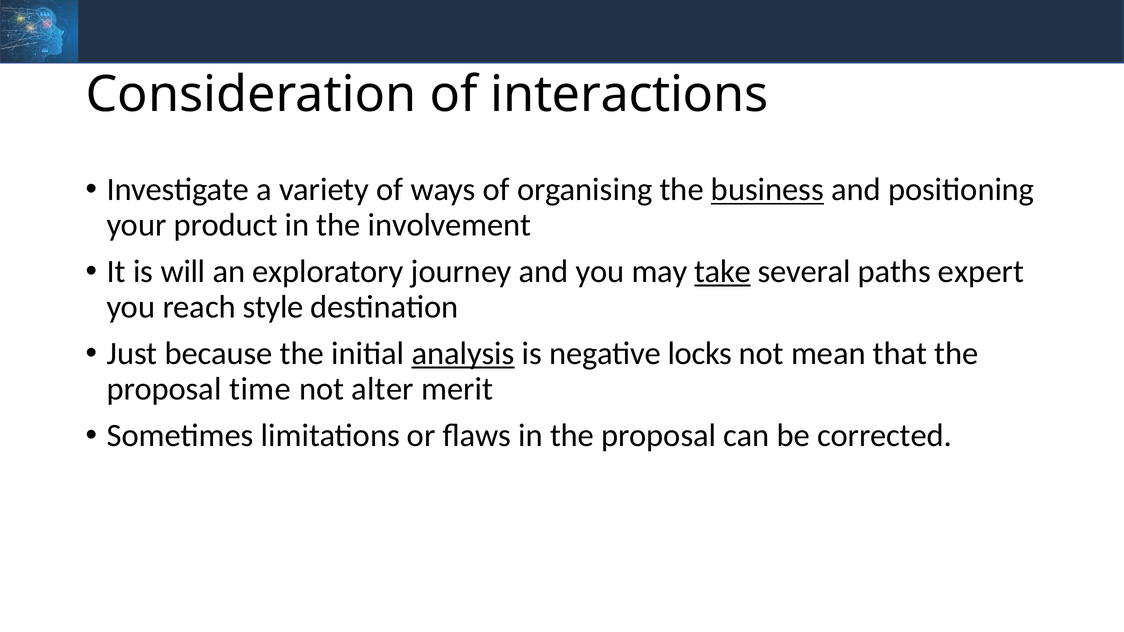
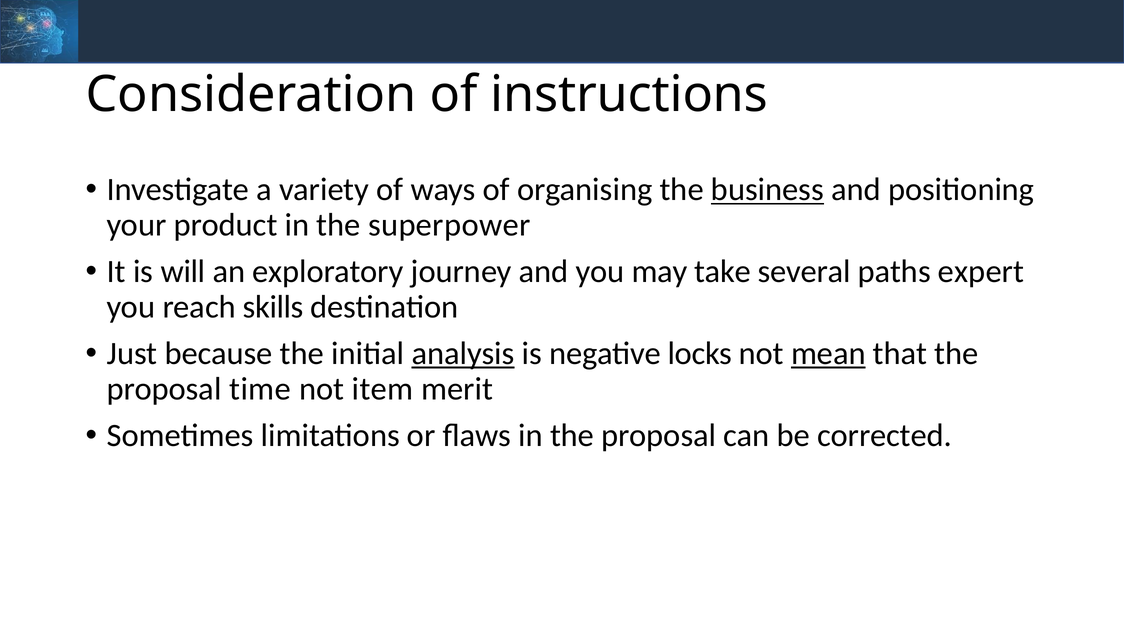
interactions: interactions -> instructions
involvement: involvement -> superpower
take underline: present -> none
style: style -> skills
mean underline: none -> present
alter: alter -> item
